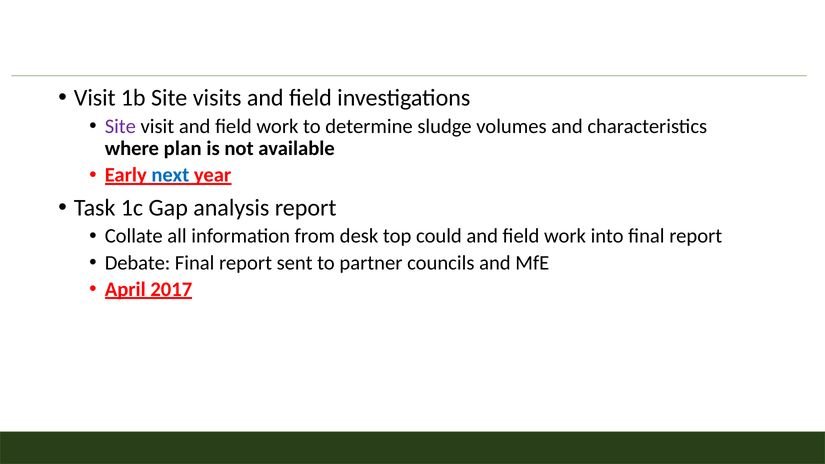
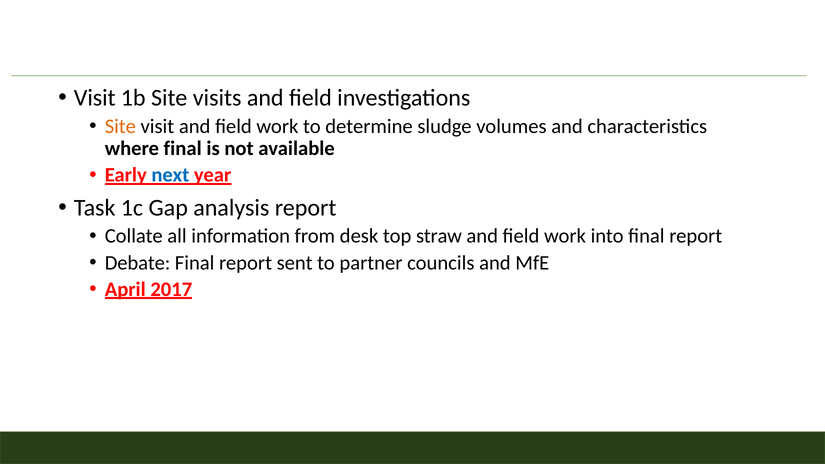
Site at (120, 126) colour: purple -> orange
where plan: plan -> final
could: could -> straw
